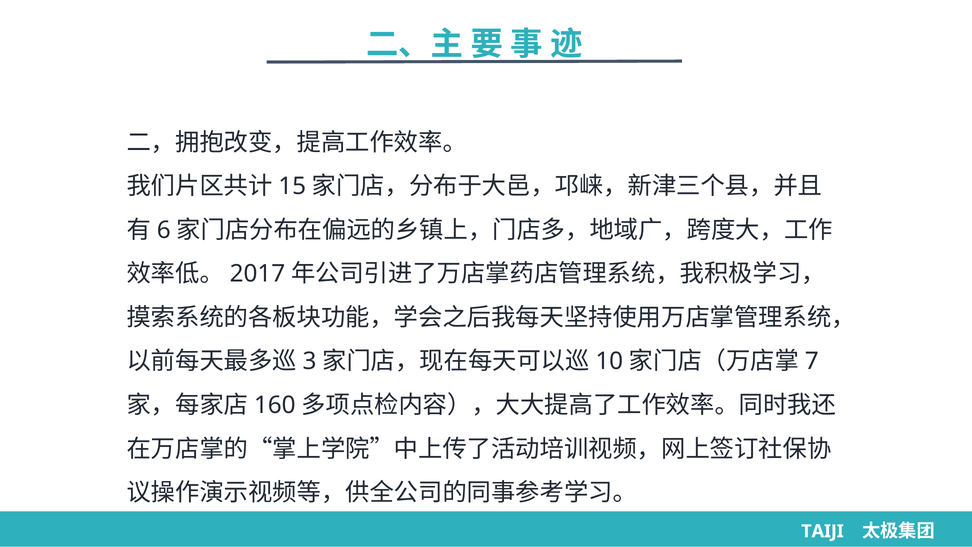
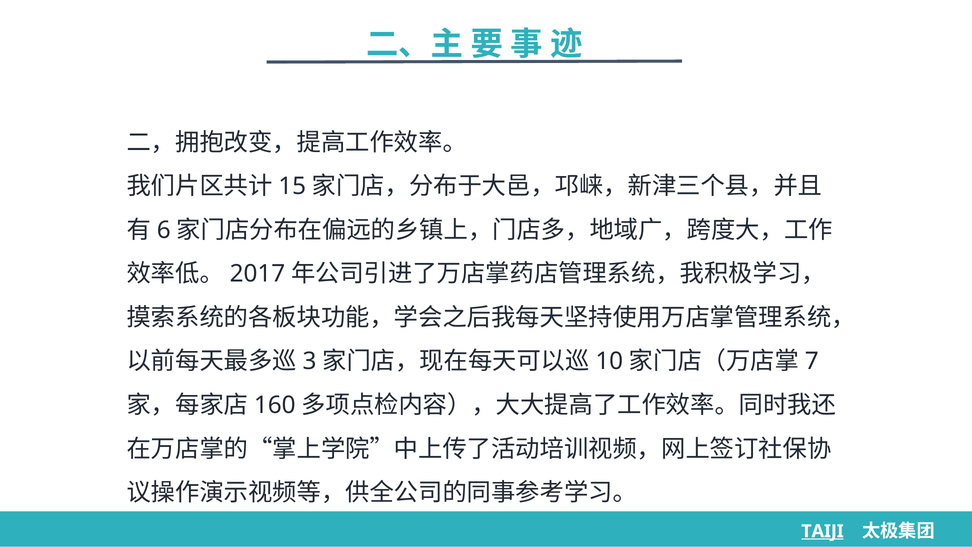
TAIJI underline: none -> present
